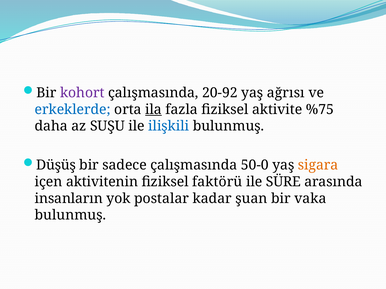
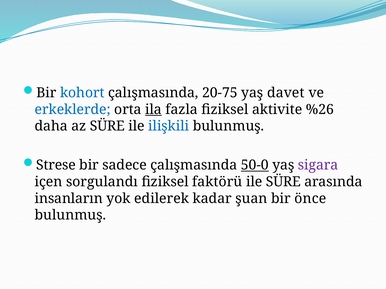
kohort colour: purple -> blue
20-92: 20-92 -> 20-75
ağrısı: ağrısı -> davet
%75: %75 -> %26
az SUŞU: SUŞU -> SÜRE
Düşüş: Düşüş -> Strese
50-0 underline: none -> present
sigara colour: orange -> purple
aktivitenin: aktivitenin -> sorgulandı
postalar: postalar -> edilerek
vaka: vaka -> önce
